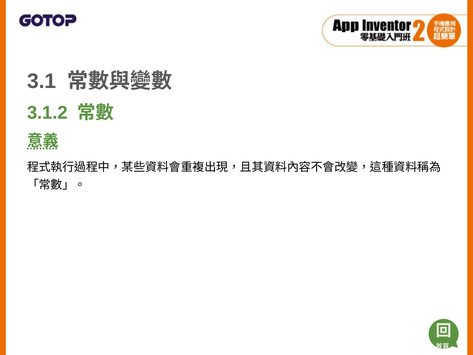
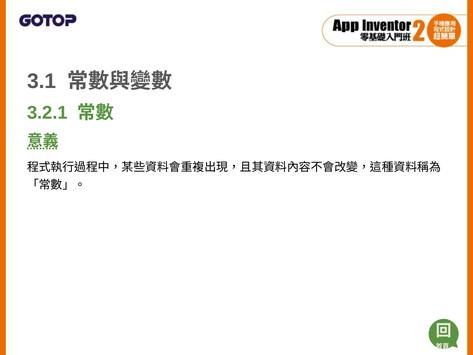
3.1.2: 3.1.2 -> 3.2.1
